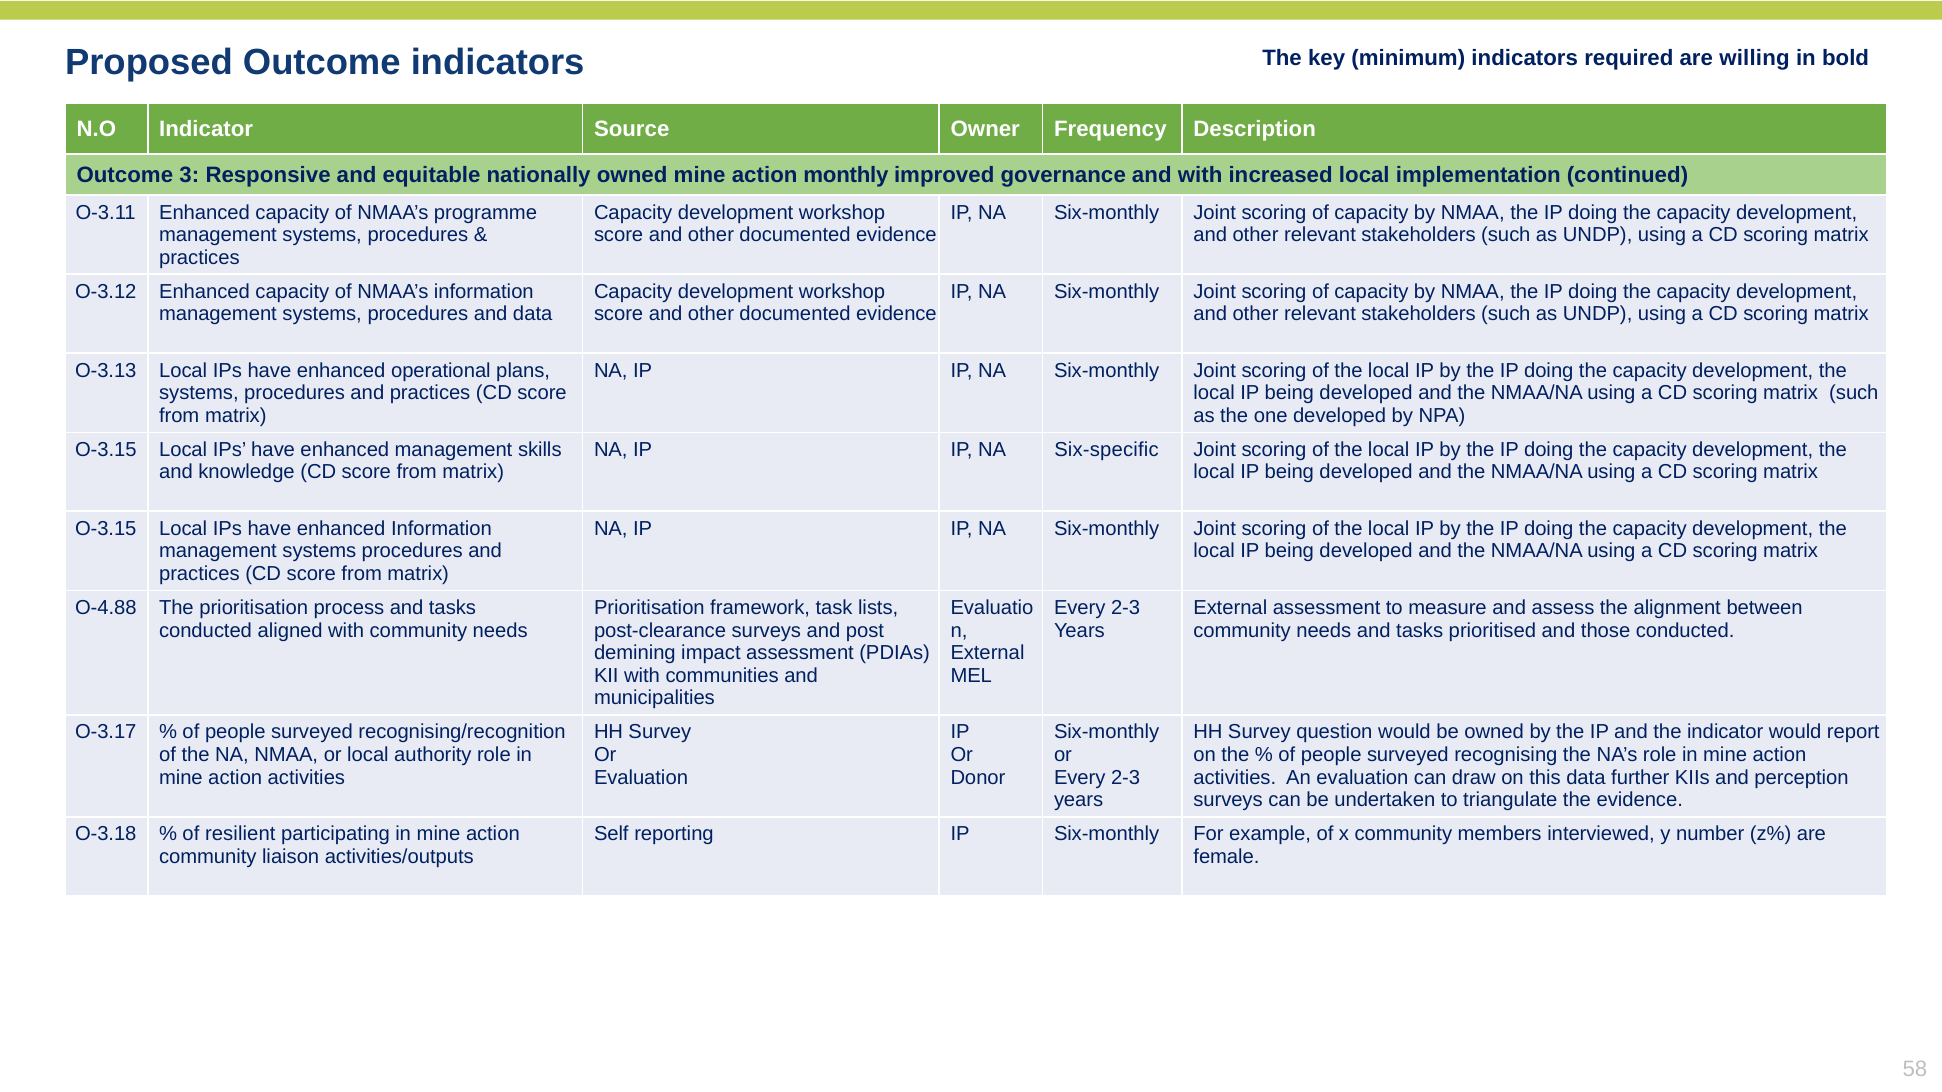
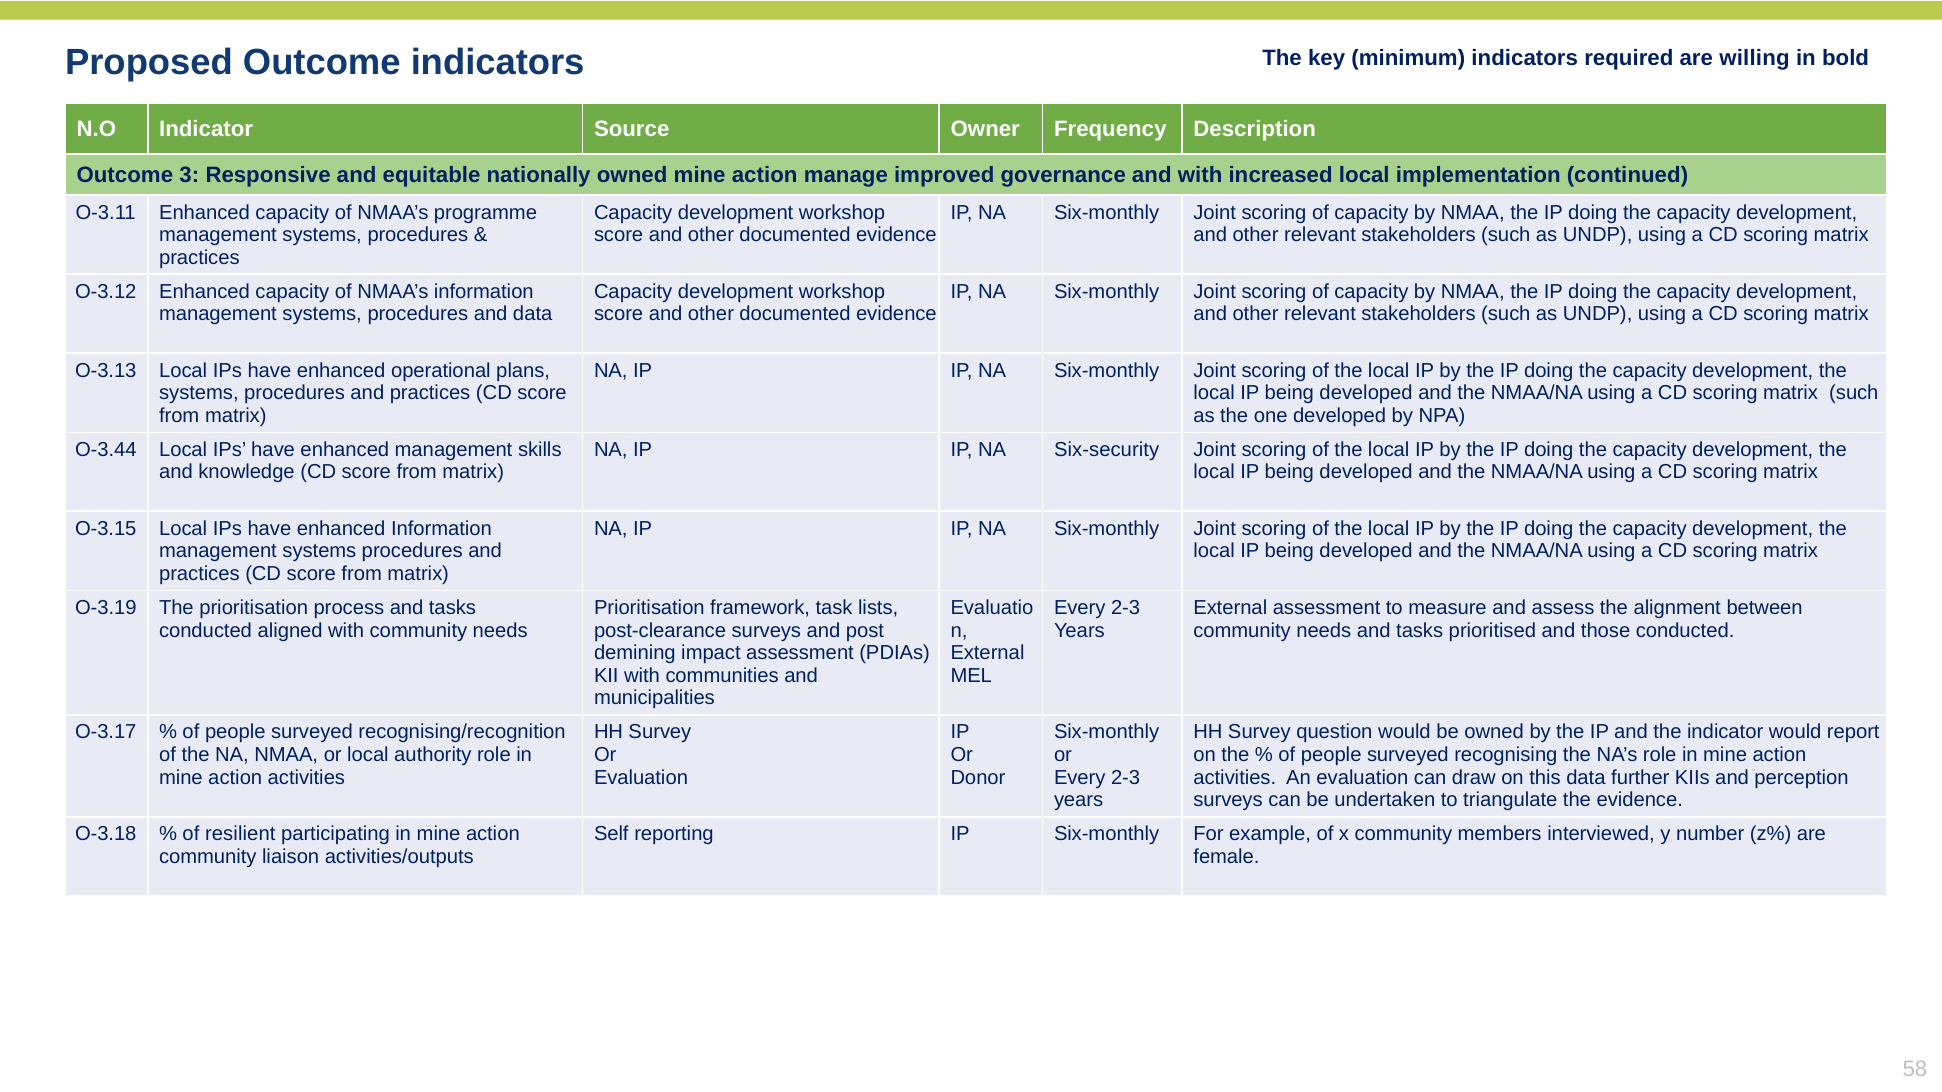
monthly: monthly -> manage
O-3.15 at (106, 450): O-3.15 -> O-3.44
Six-specific: Six-specific -> Six-security
O-4.88: O-4.88 -> O-3.19
